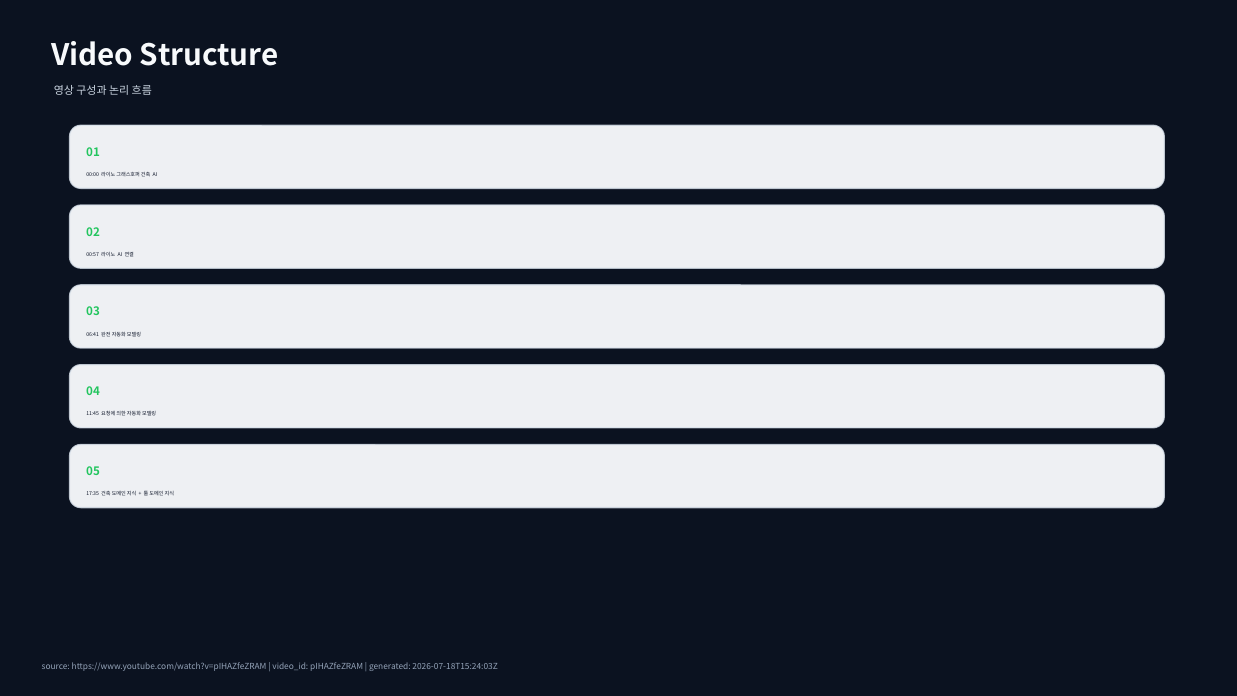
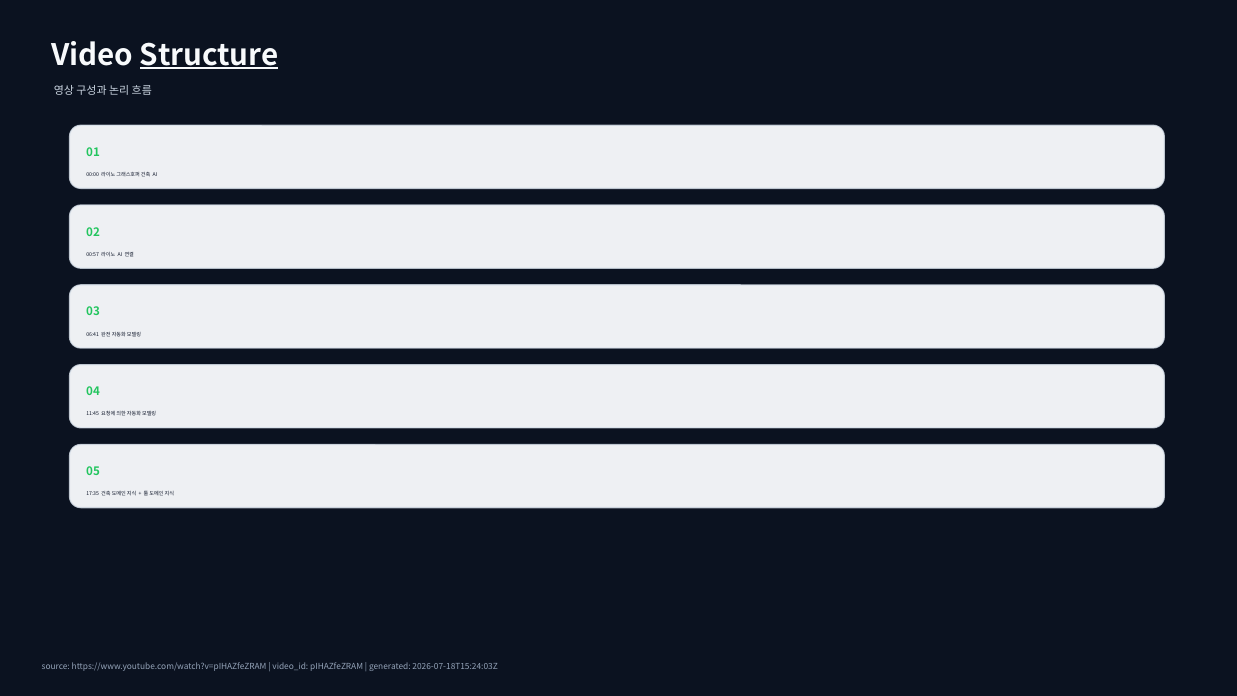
Structure underline: none -> present
